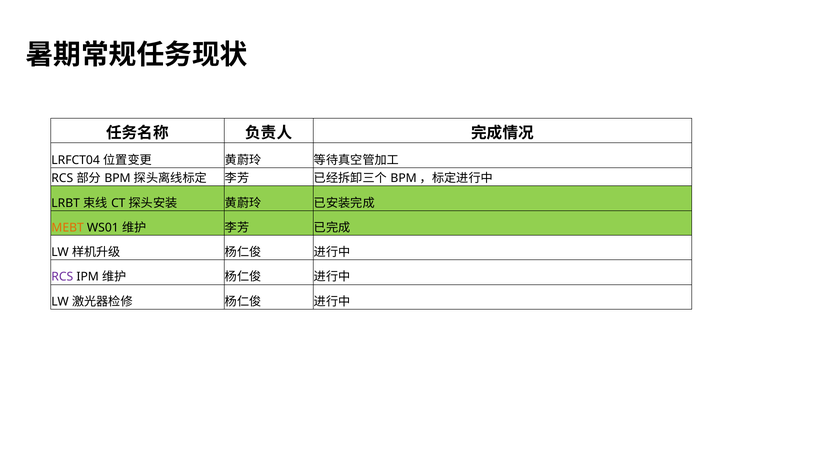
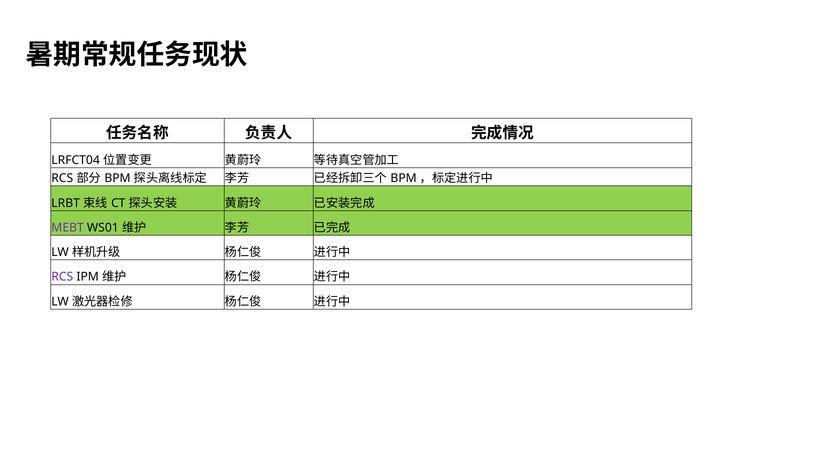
MEBT colour: orange -> purple
